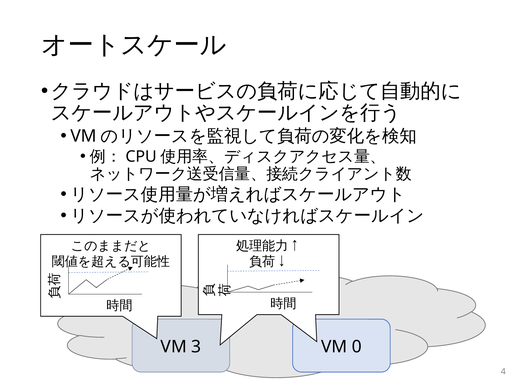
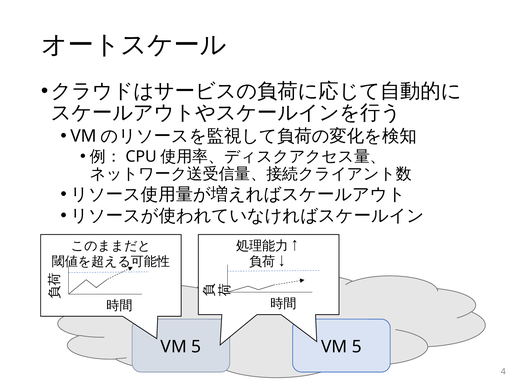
3 at (196, 347): 3 -> 5
0 at (357, 347): 0 -> 5
